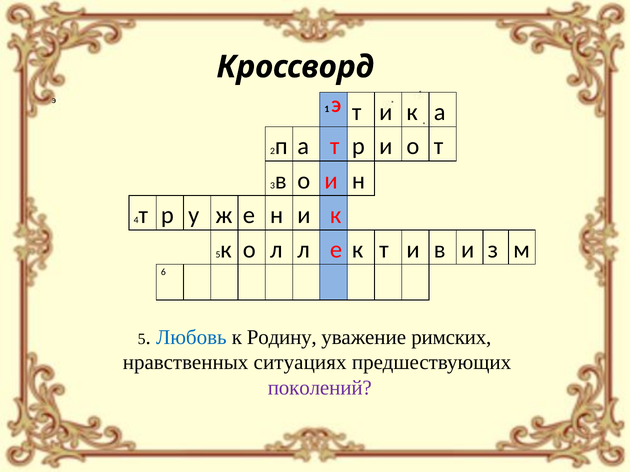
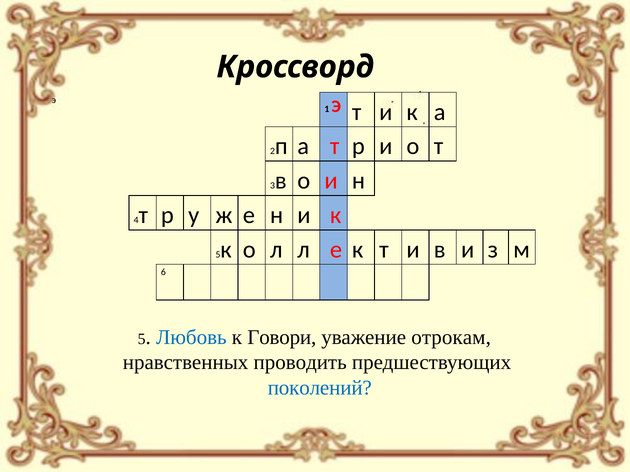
Родину: Родину -> Говори
римских: римских -> отрокам
ситуациях: ситуациях -> проводить
поколений colour: purple -> blue
